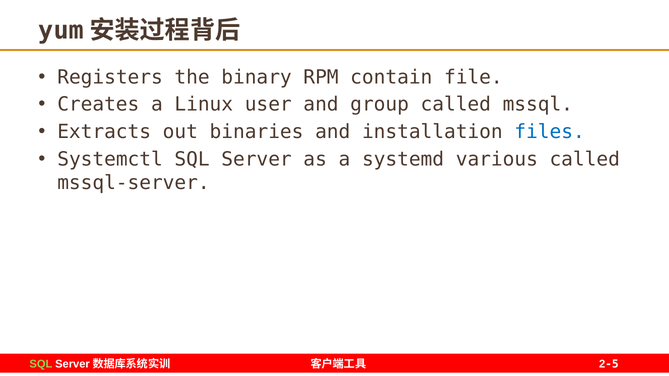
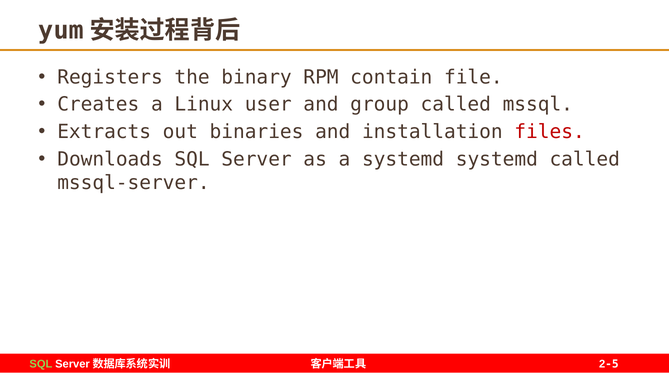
files colour: blue -> red
Systemctl: Systemctl -> Downloads
systemd various: various -> systemd
